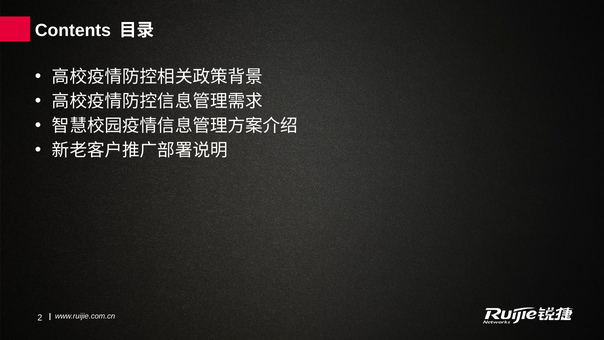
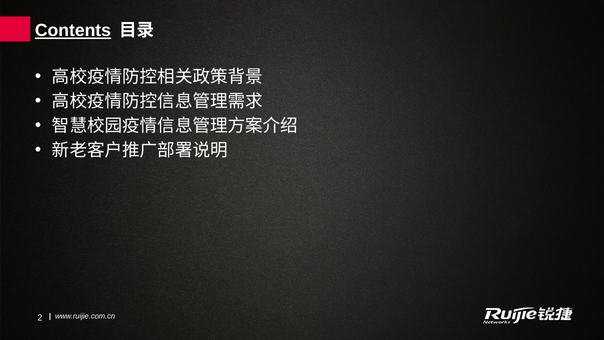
Contents underline: none -> present
